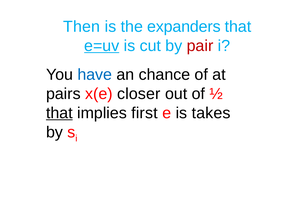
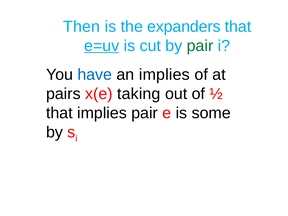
pair at (200, 46) colour: red -> green
an chance: chance -> implies
closer: closer -> taking
that at (59, 113) underline: present -> none
implies first: first -> pair
takes: takes -> some
